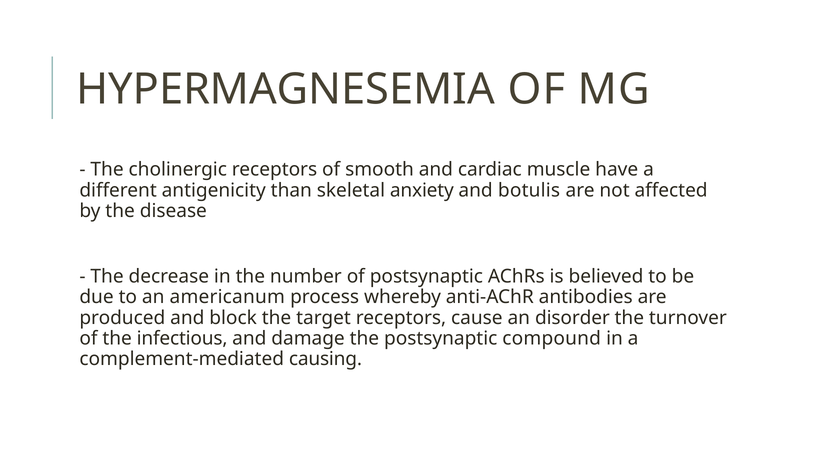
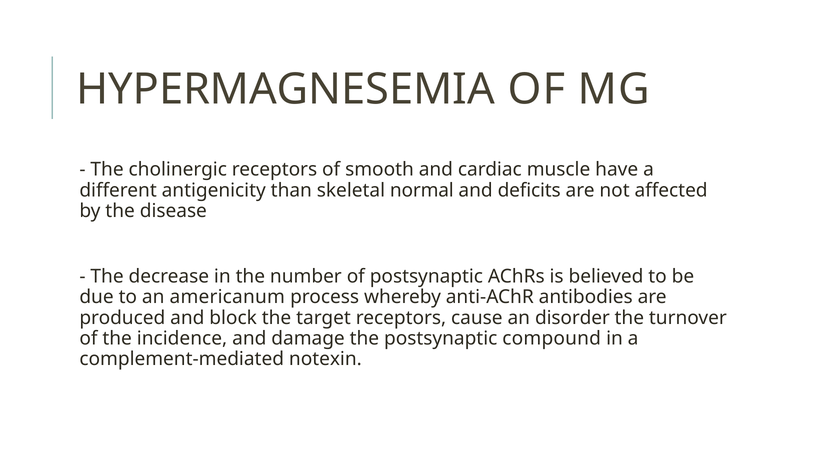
anxiety: anxiety -> normal
botulis: botulis -> deficits
infectious: infectious -> incidence
causing: causing -> notexin
